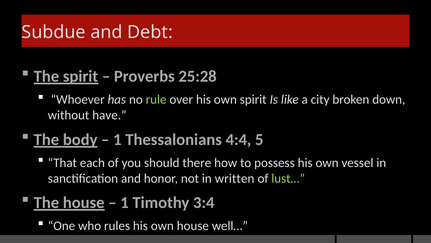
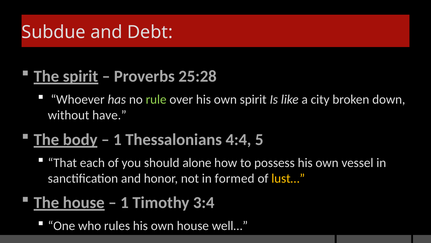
there: there -> alone
written: written -> formed
lust… colour: light green -> yellow
